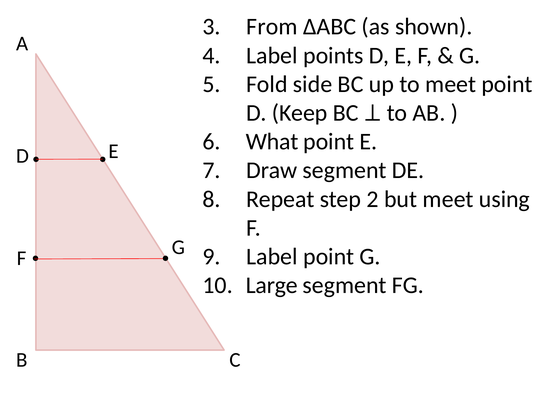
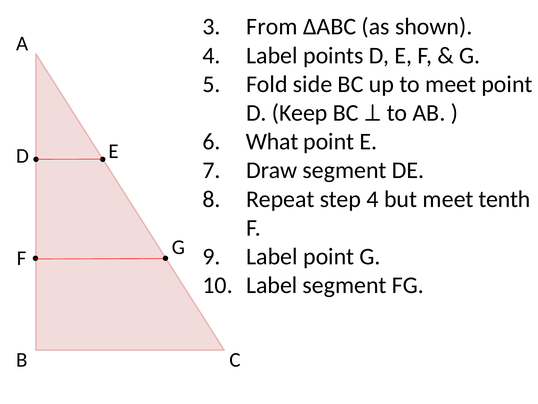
step 2: 2 -> 4
using: using -> tenth
Large at (272, 285): Large -> Label
